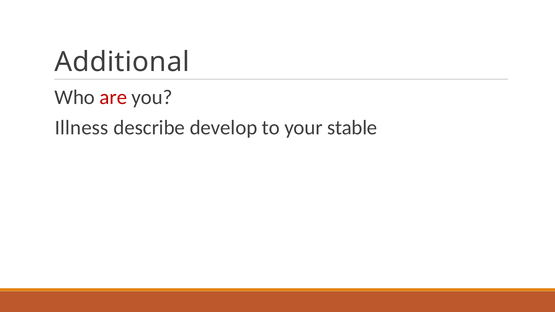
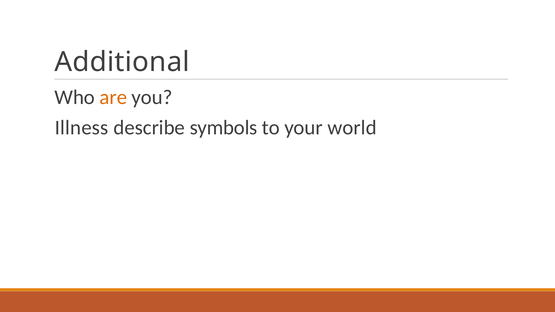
are colour: red -> orange
develop: develop -> symbols
stable: stable -> world
